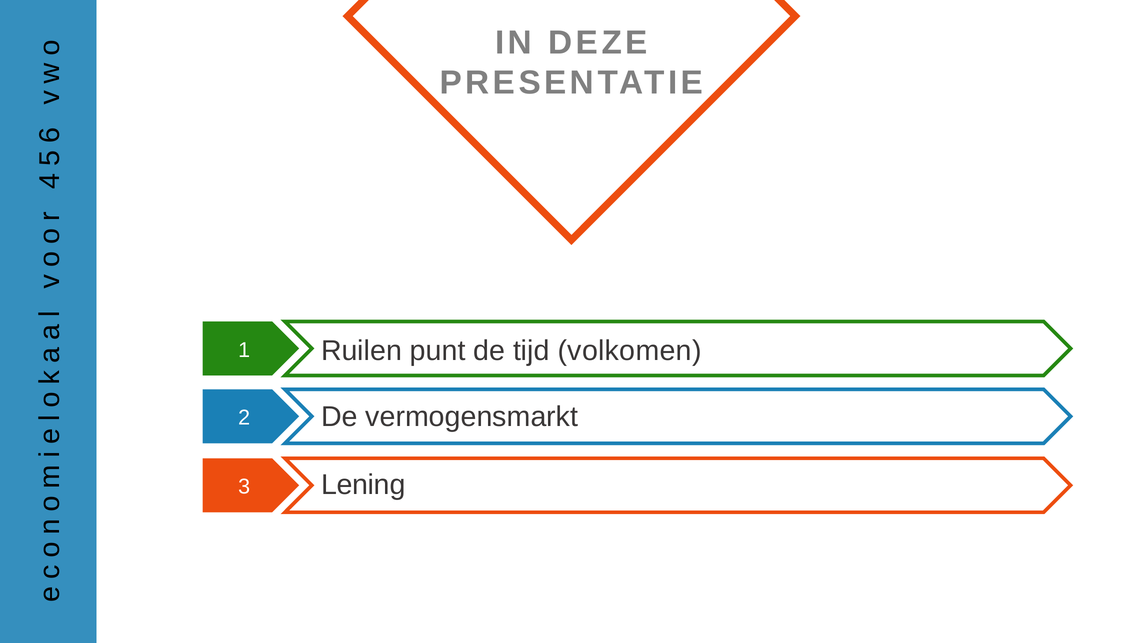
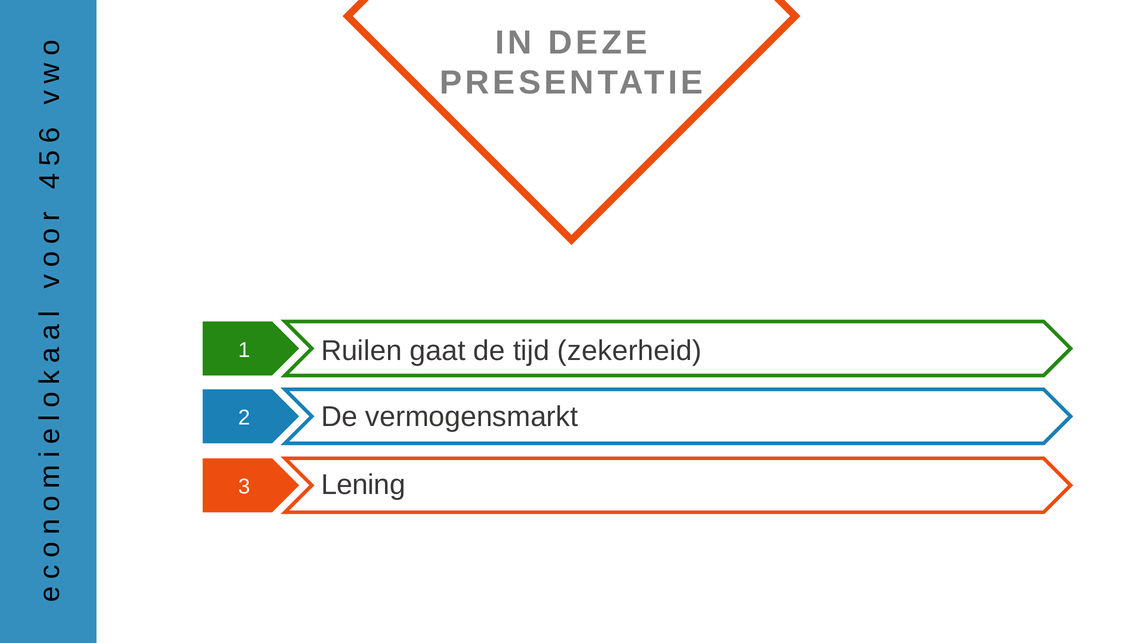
punt: punt -> gaat
volkomen: volkomen -> zekerheid
